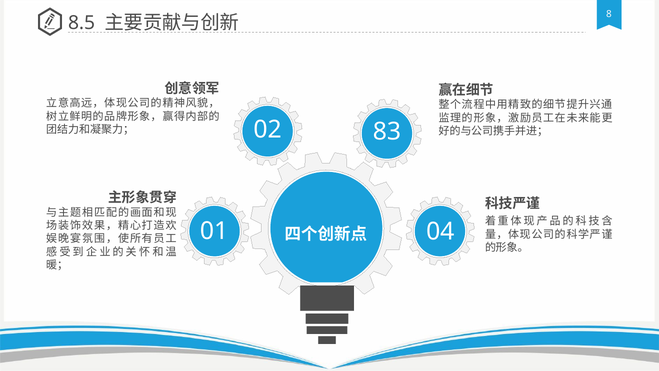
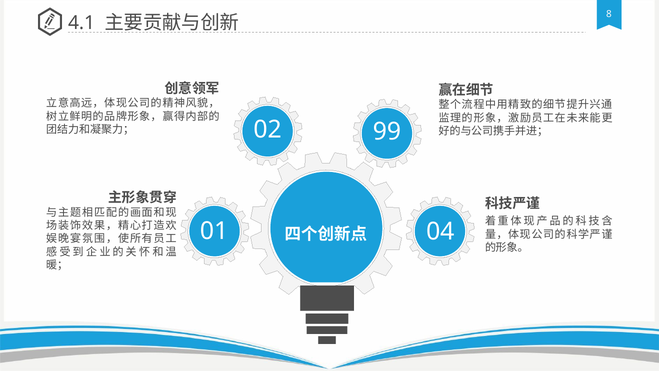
8.5: 8.5 -> 4.1
83: 83 -> 99
